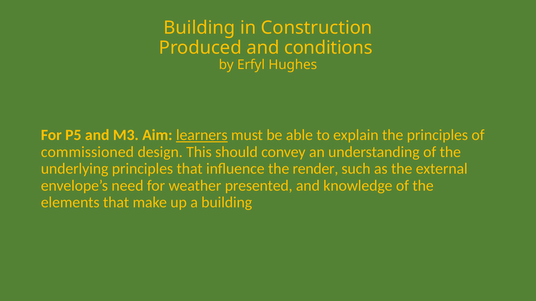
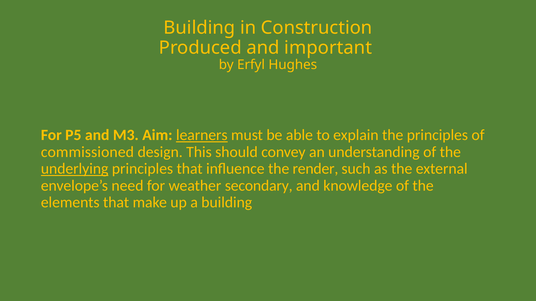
conditions: conditions -> important
underlying underline: none -> present
presented: presented -> secondary
